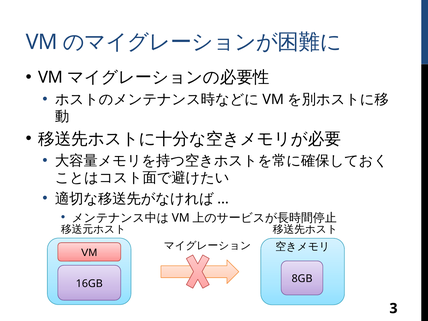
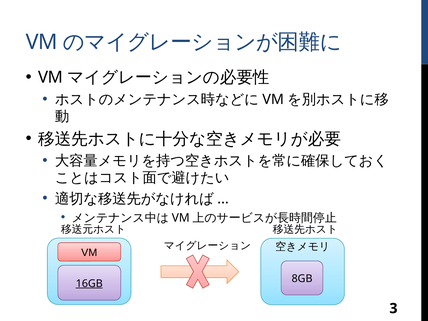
16GB underline: none -> present
